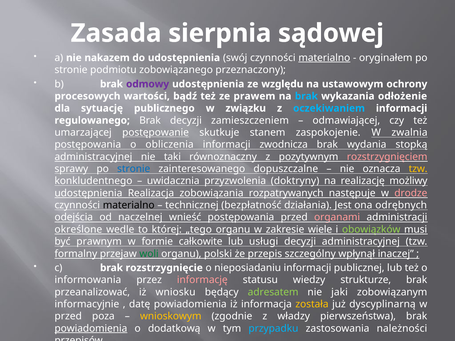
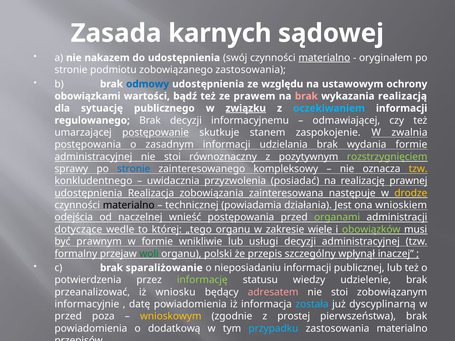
sierpnia: sierpnia -> karnych
zobowiązanego przeznaczony: przeznaczony -> zastosowania
odmowy colour: purple -> blue
procesowych: procesowych -> obowiązkami
brak at (306, 96) colour: light blue -> pink
odłożenie: odłożenie -> realizacją
związku underline: none -> present
zamieszczeniem: zamieszczeniem -> informacyjnemu
obliczenia: obliczenia -> zasadnym
zwodnicza: zwodnicza -> udzielania
wydania stopką: stopką -> formie
administracyjnej nie taki: taki -> stoi
rozstrzygnięciem colour: pink -> light green
dopuszczalne: dopuszczalne -> kompleksowy
doktryny: doktryny -> posiadać
możliwy: możliwy -> prawnej
rozpatrywanych: rozpatrywanych -> zainteresowana
drodze colour: pink -> yellow
bezpłatność: bezpłatność -> powiadamia
odrębnych: odrębnych -> wnioskiem
organami colour: pink -> light green
określone: określone -> dotyczące
całkowite: całkowite -> wnikliwie
rozstrzygnięcie: rozstrzygnięcie -> sparaliżowanie
informowania: informowania -> potwierdzenia
informację colour: pink -> light green
strukturze: strukturze -> udzielenie
adresatem colour: light green -> pink
jaki at (340, 292): jaki -> stoi
została colour: yellow -> light blue
władzy: władzy -> prostej
powiadomienia at (91, 329) underline: present -> none
zastosowania należności: należności -> materialno
